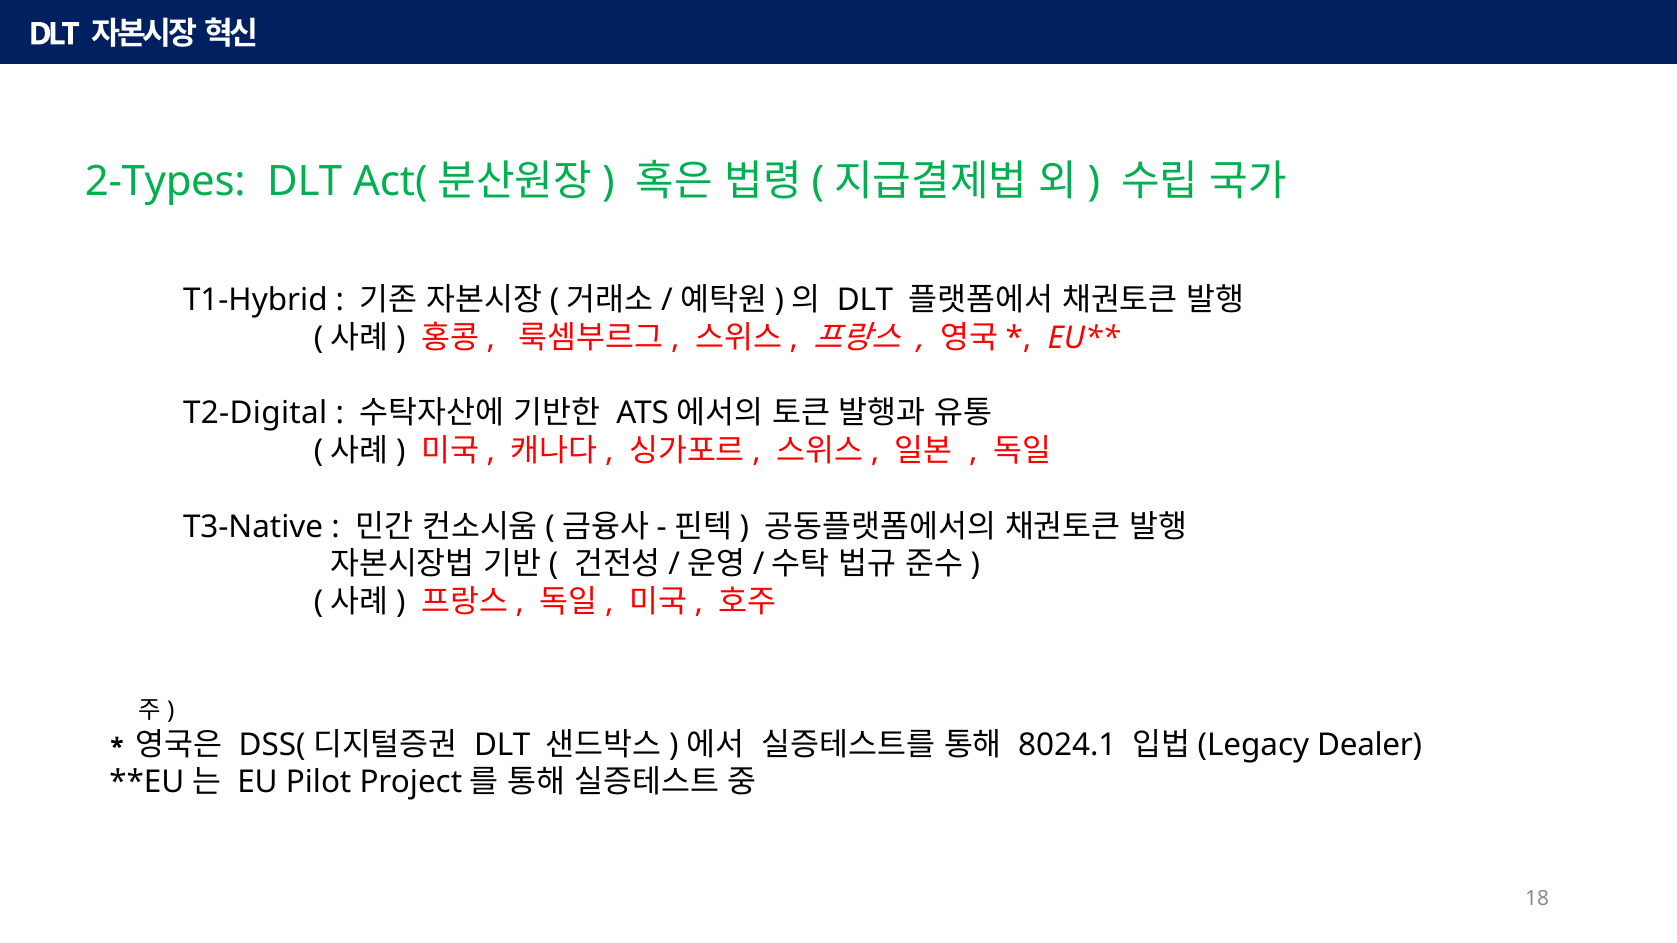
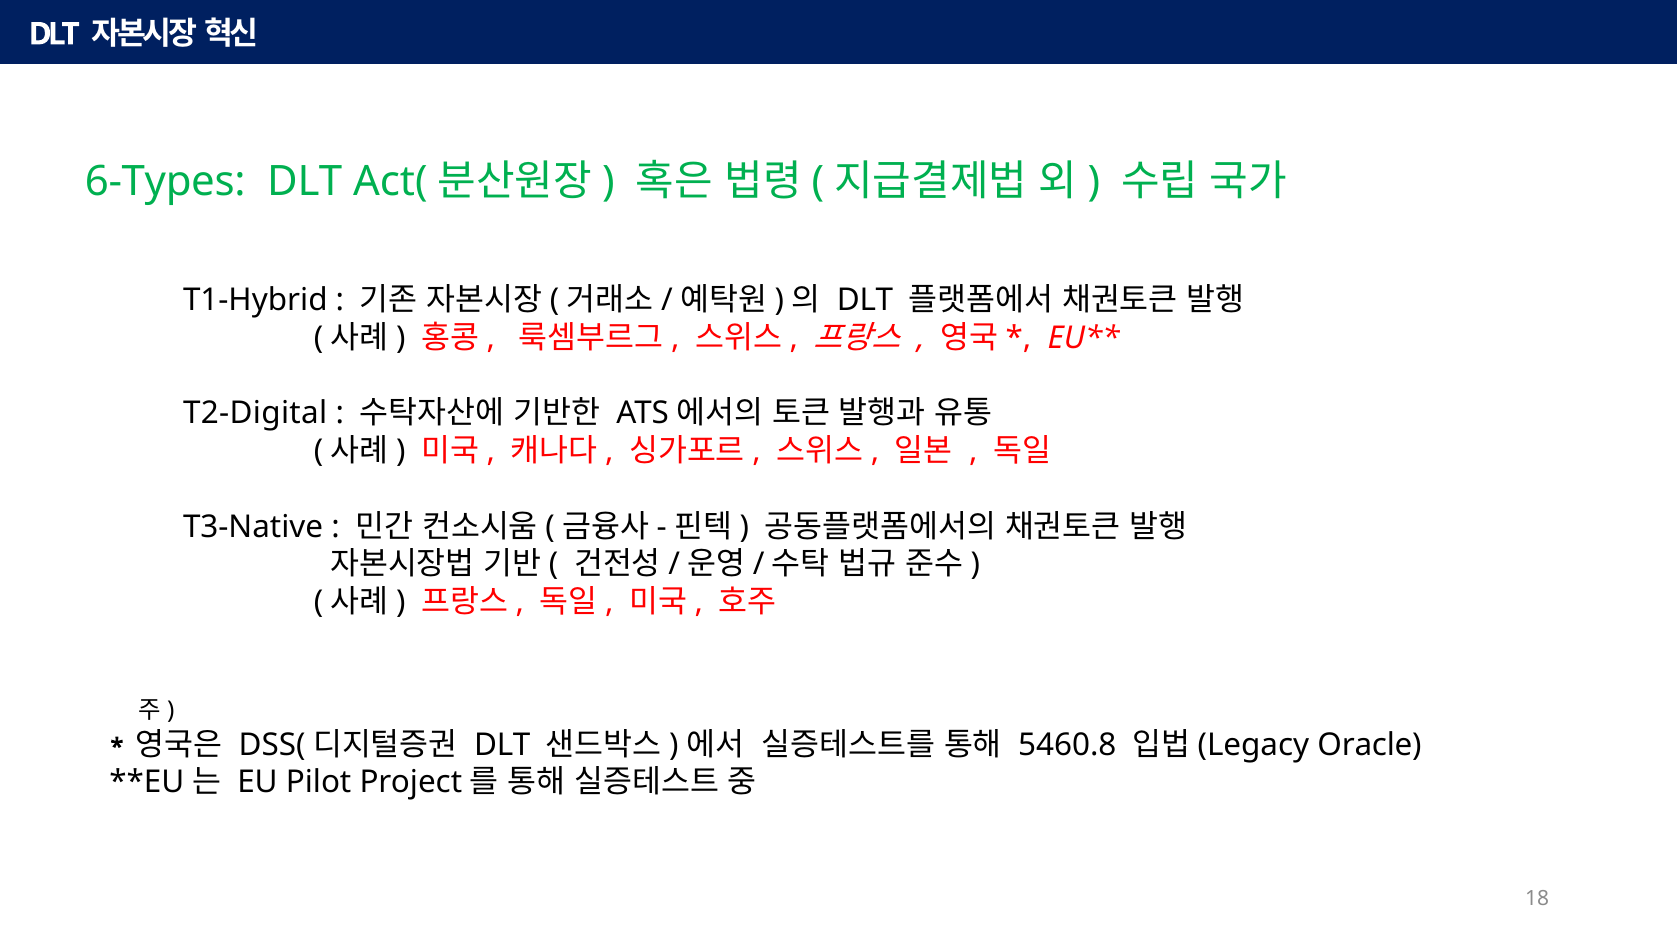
2-Types: 2-Types -> 6-Types
8024.1: 8024.1 -> 5460.8
Dealer: Dealer -> Oracle
